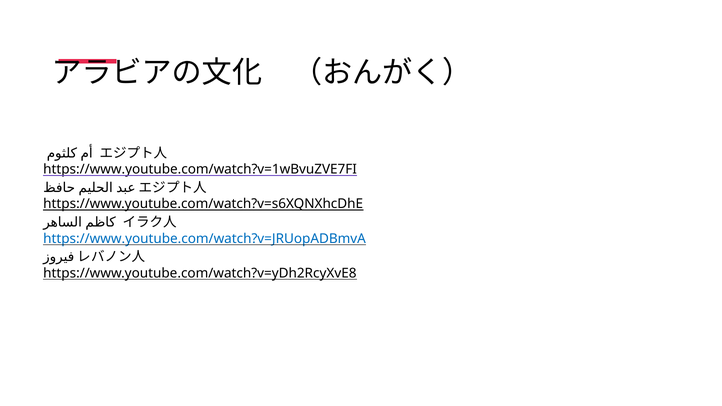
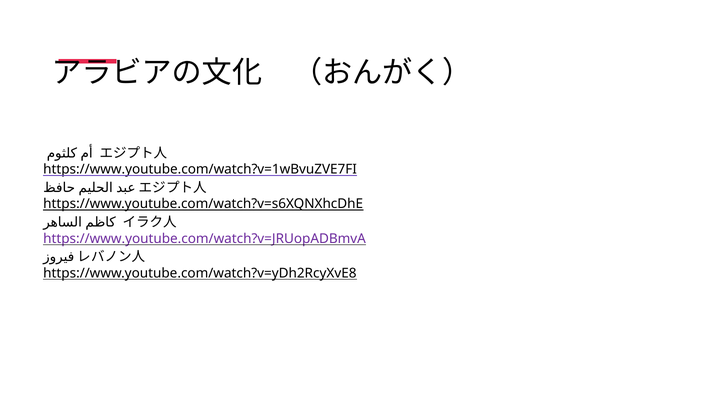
https://www.youtube.com/watch?v=JRUopADBmvA colour: blue -> purple
